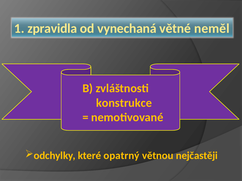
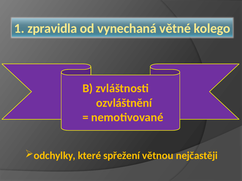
neměl: neměl -> kolego
konstrukce: konstrukce -> ozvláštnění
opatrný: opatrný -> spřežení
